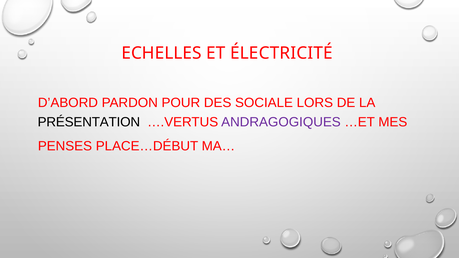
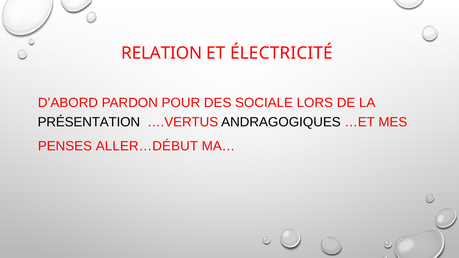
ECHELLES: ECHELLES -> RELATION
ANDRAGOGIQUES colour: purple -> black
PLACE…DÉBUT: PLACE…DÉBUT -> ALLER…DÉBUT
